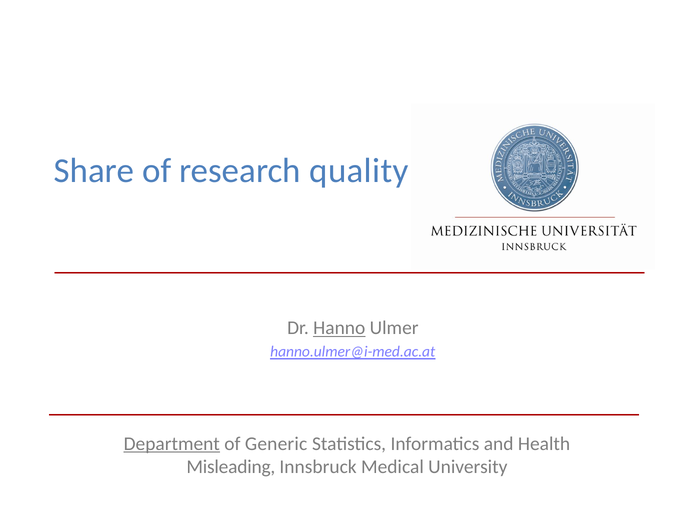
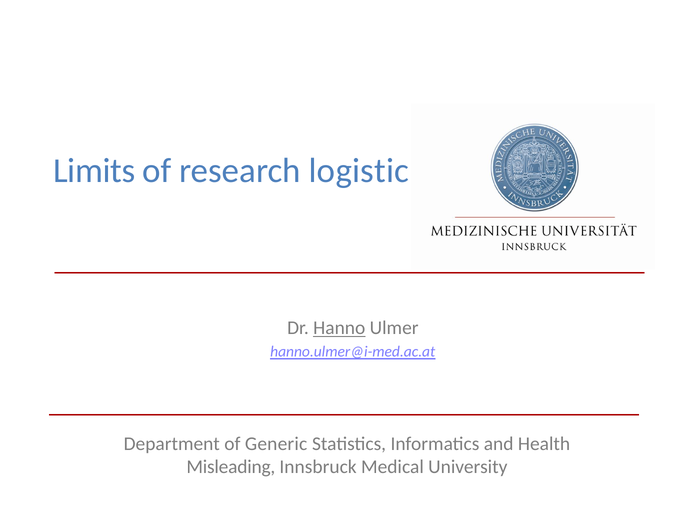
Share: Share -> Limits
quality: quality -> logistic
Department underline: present -> none
